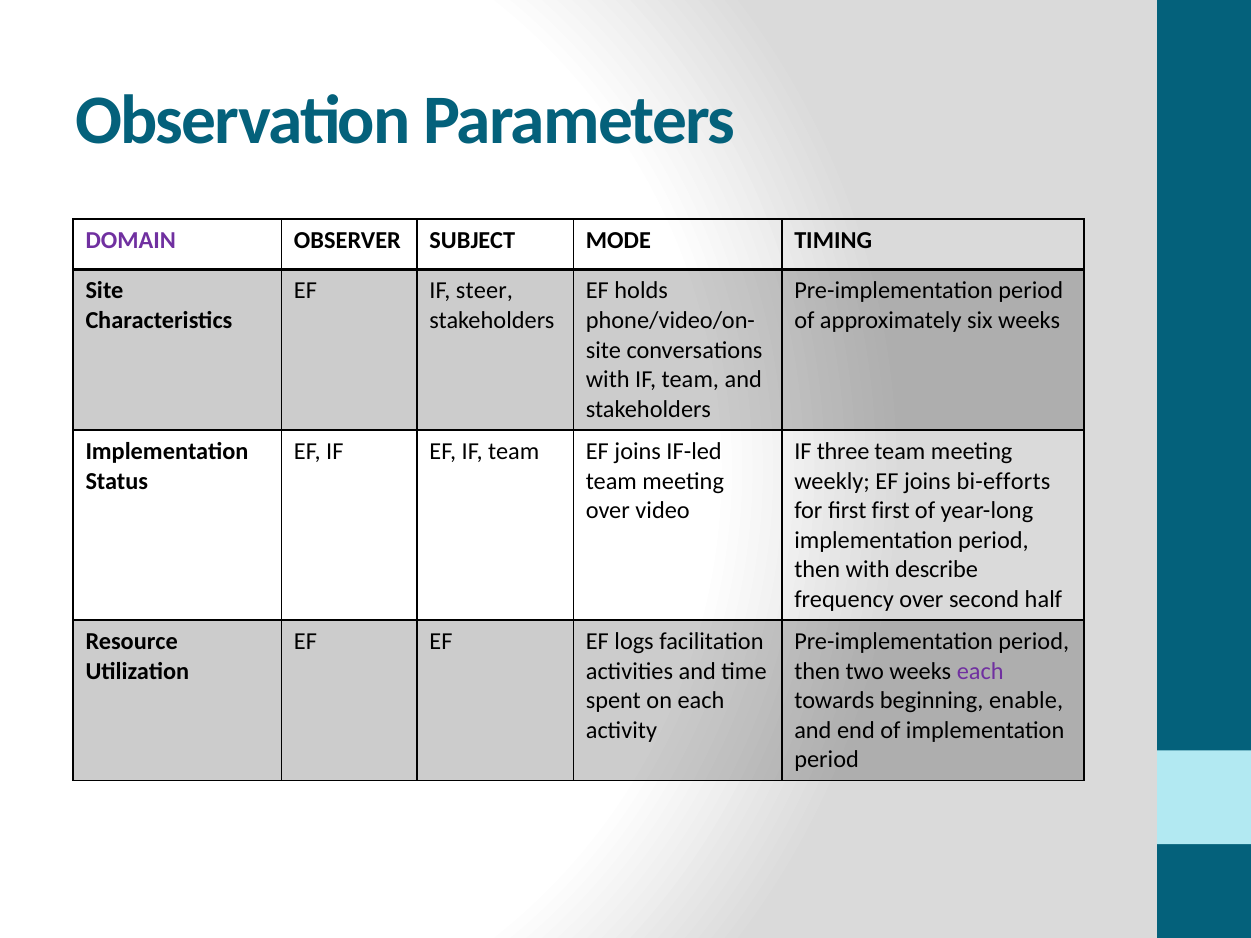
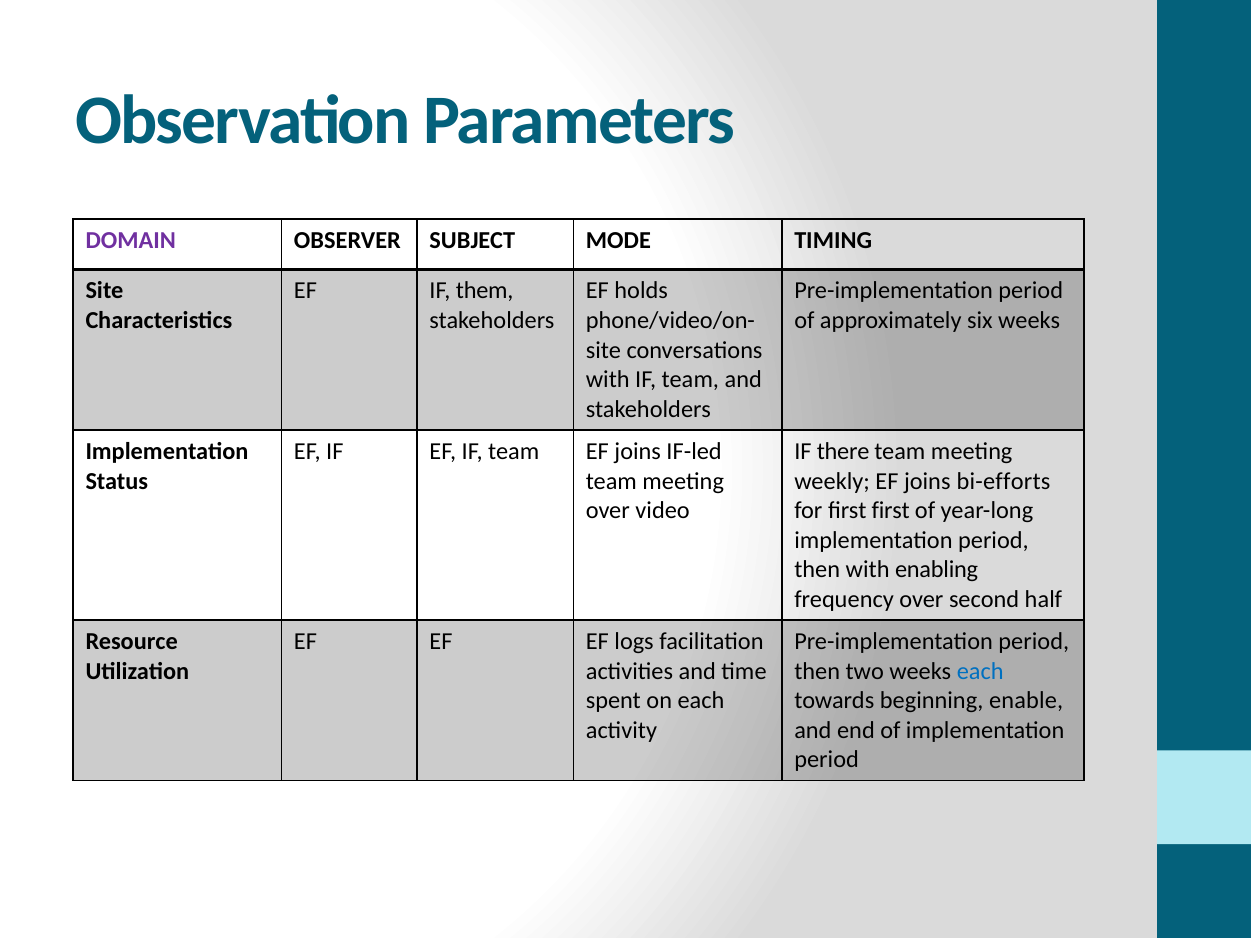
steer: steer -> them
three: three -> there
describe: describe -> enabling
each at (980, 671) colour: purple -> blue
